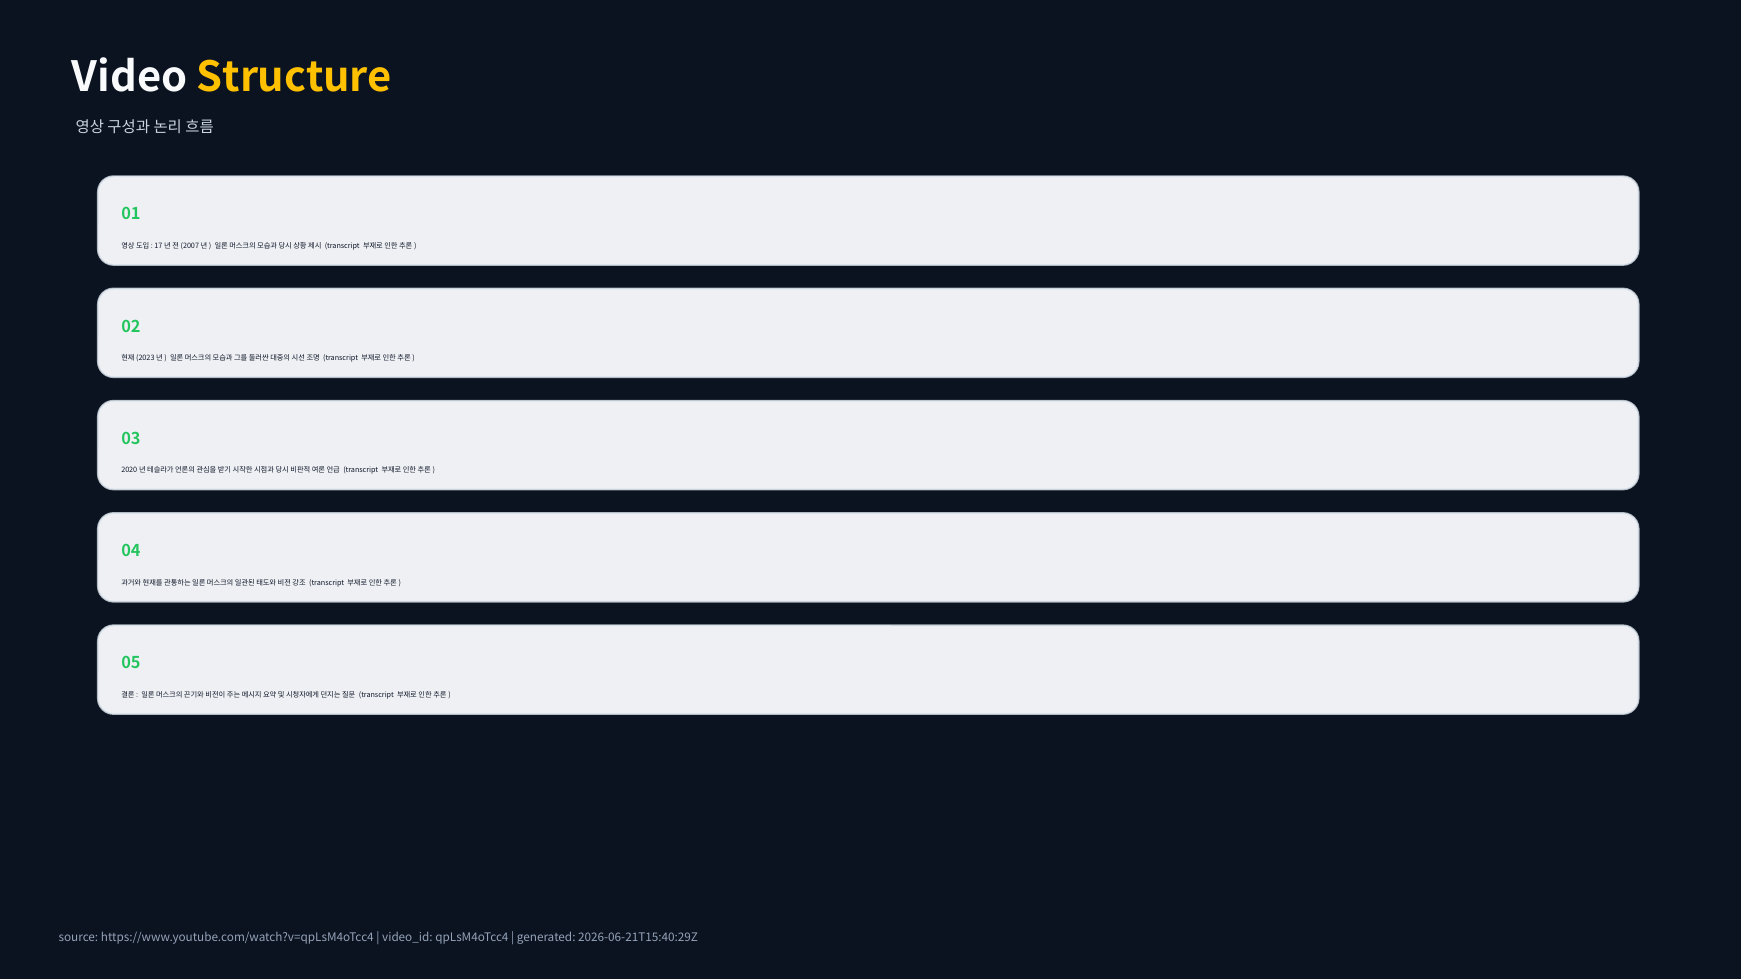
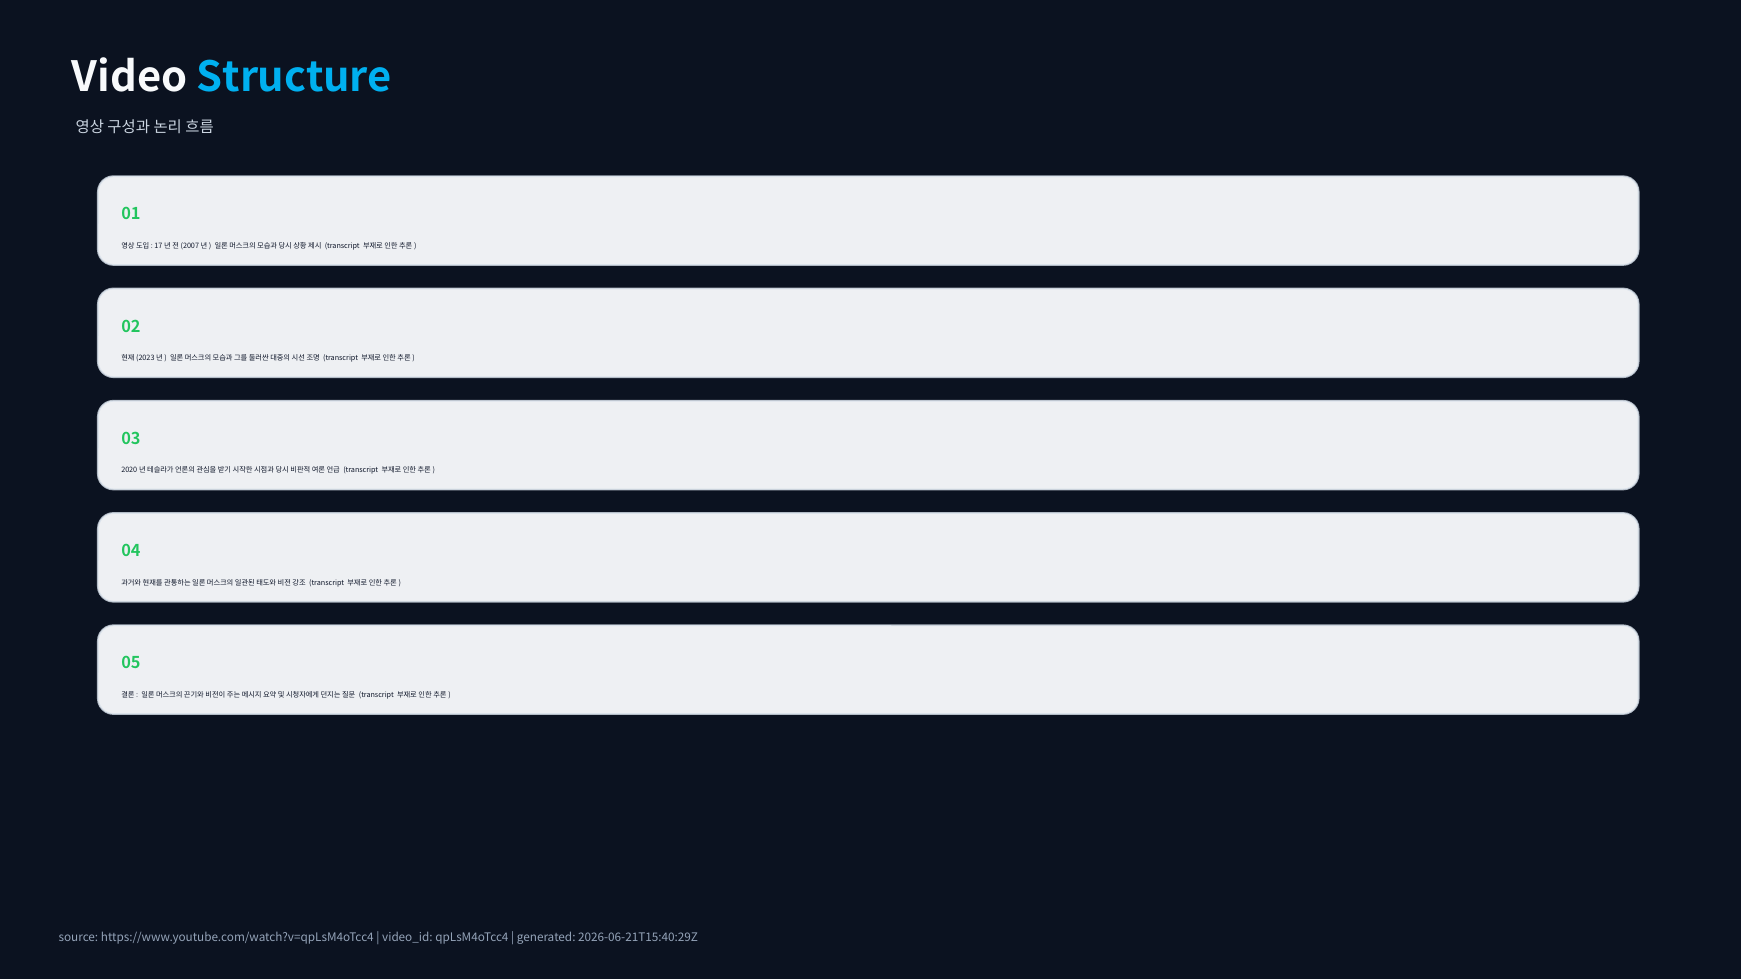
Structure colour: yellow -> light blue
